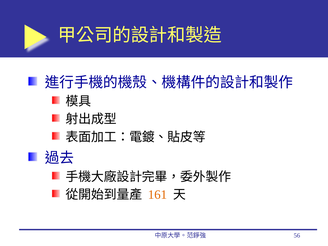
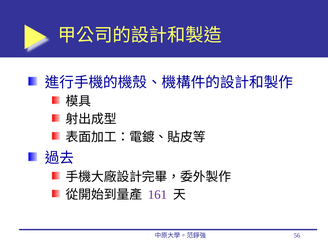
161 colour: orange -> purple
